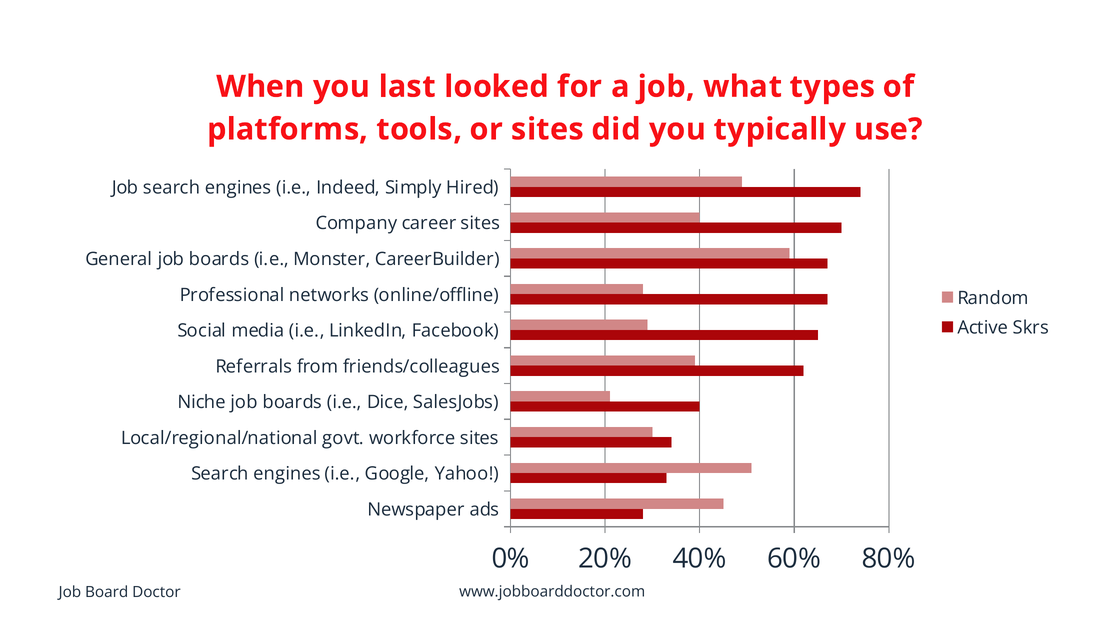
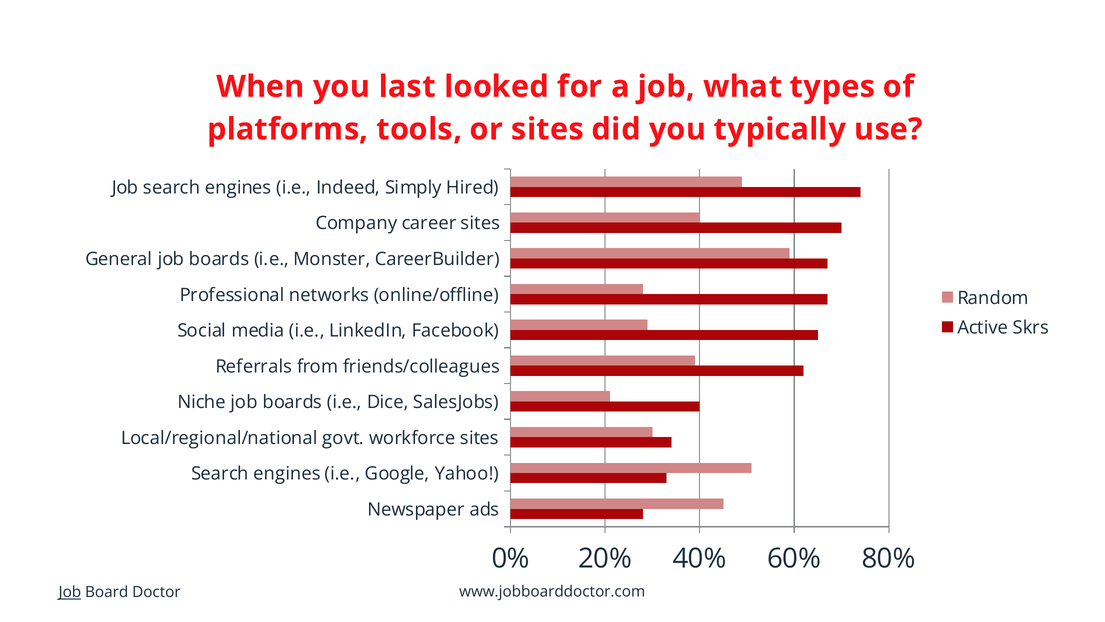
Job at (70, 592) underline: none -> present
